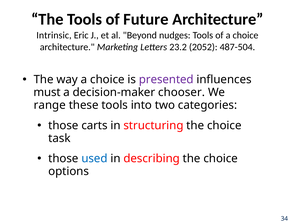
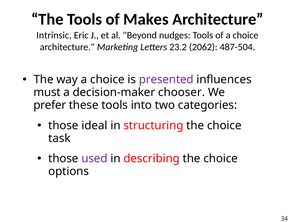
Future: Future -> Makes
2052: 2052 -> 2062
range: range -> prefer
carts: carts -> ideal
used colour: blue -> purple
